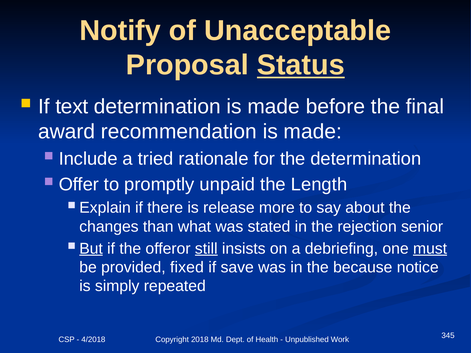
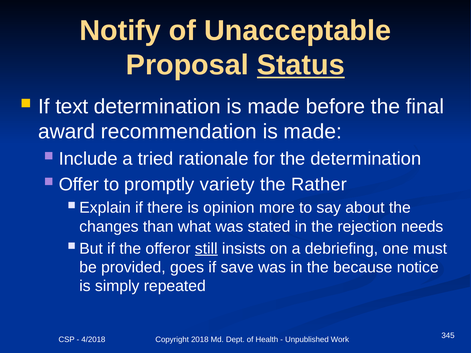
unpaid: unpaid -> variety
Length: Length -> Rather
release: release -> opinion
senior: senior -> needs
But underline: present -> none
must underline: present -> none
fixed: fixed -> goes
